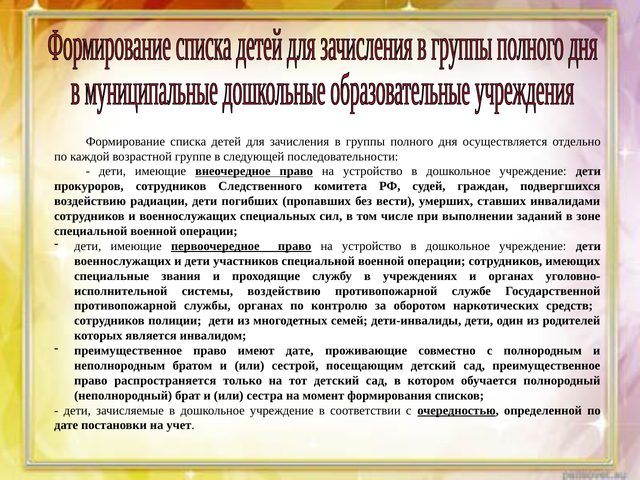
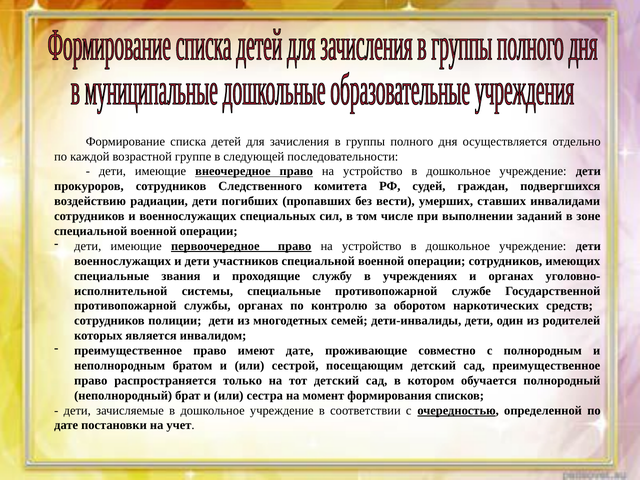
системы воздействию: воздействию -> специальные
